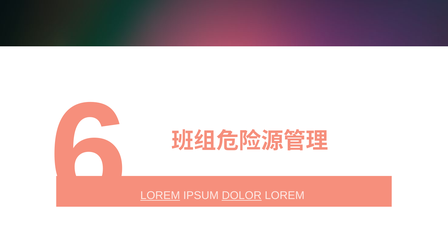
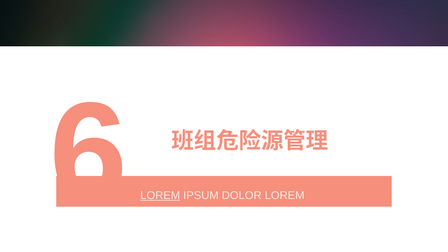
DOLOR underline: present -> none
